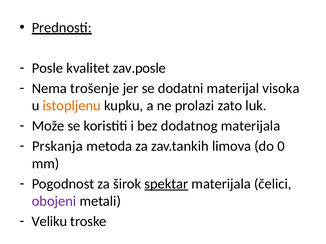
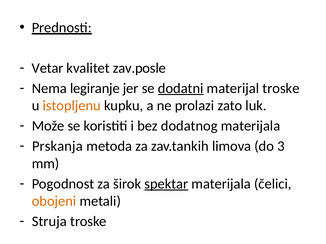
Posle: Posle -> Vetar
trošenje: trošenje -> legiranje
dodatni underline: none -> present
materijal visoka: visoka -> troske
0: 0 -> 3
obojeni colour: purple -> orange
Veliku: Veliku -> Struja
